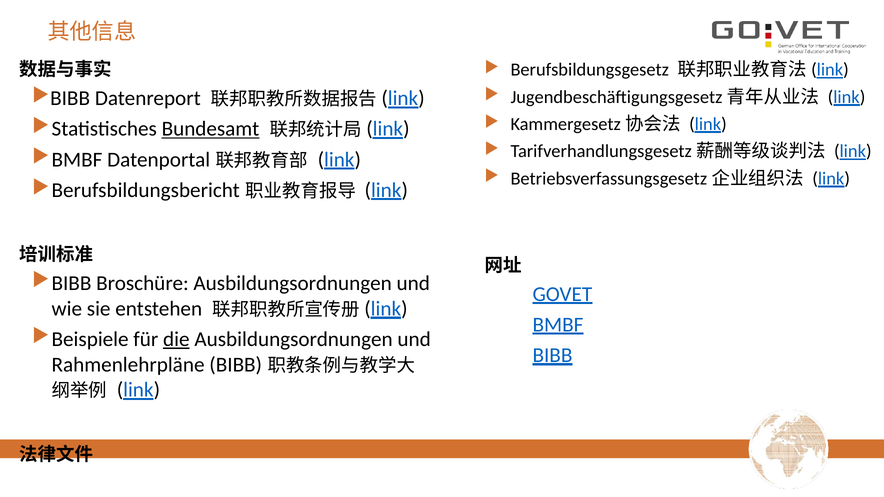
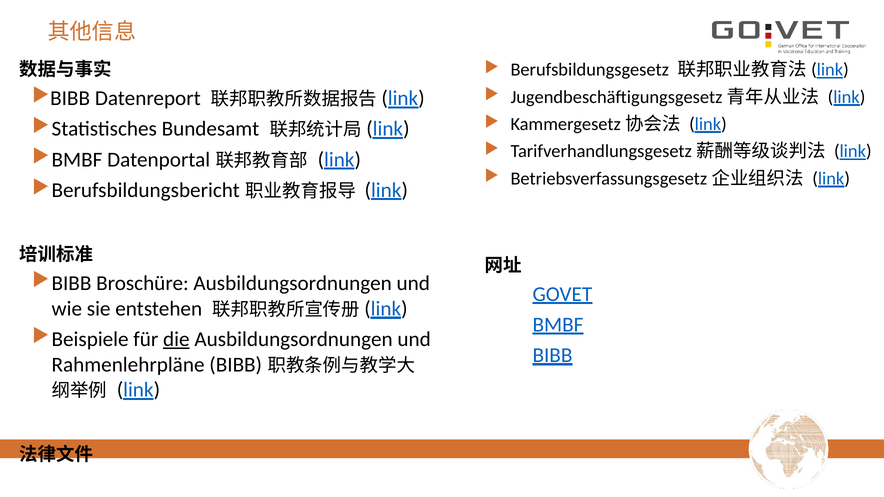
Bundesamt underline: present -> none
